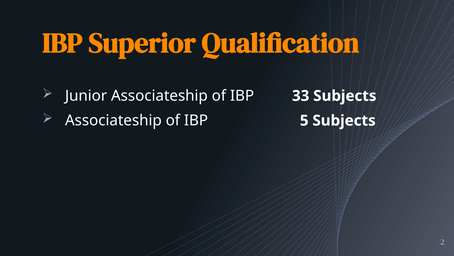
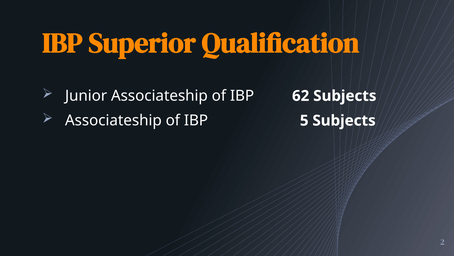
33: 33 -> 62
